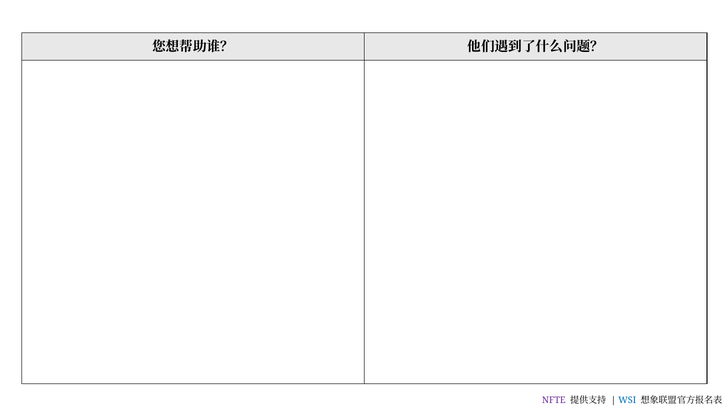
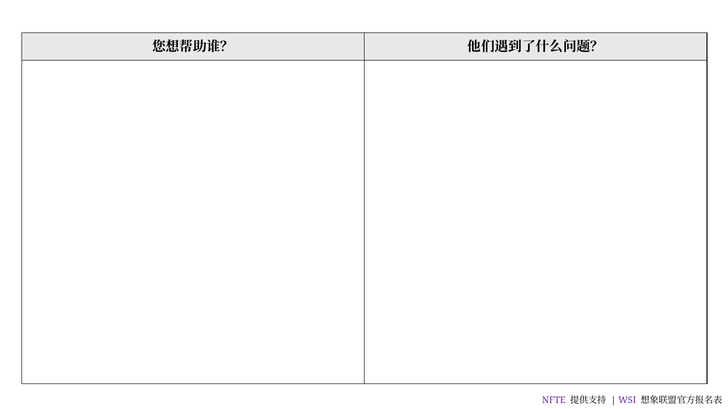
WSI colour: blue -> purple
